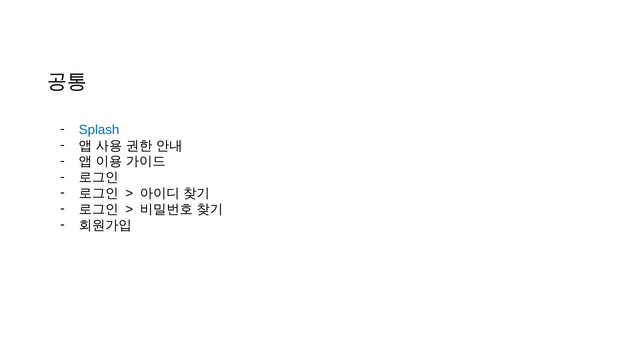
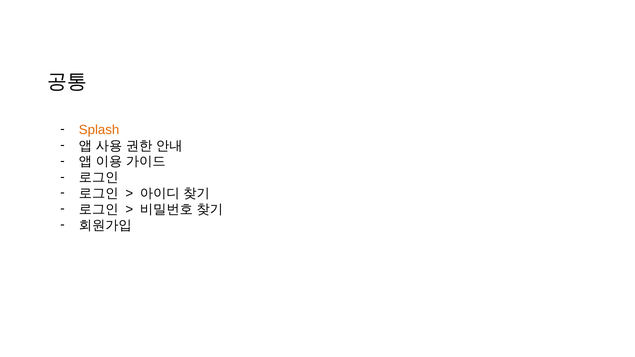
Splash colour: blue -> orange
